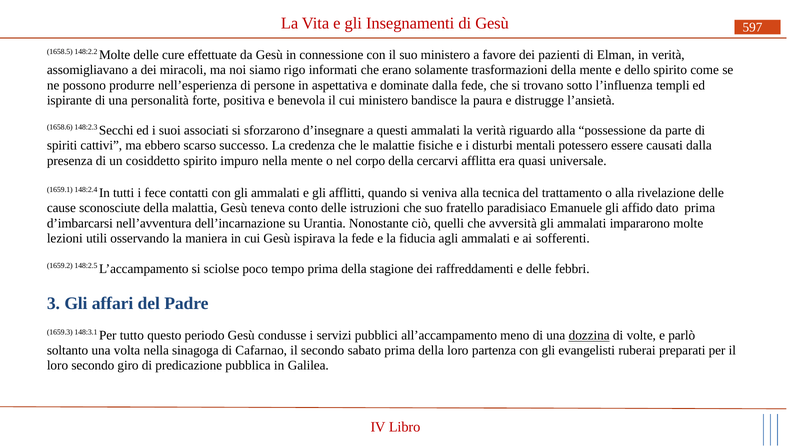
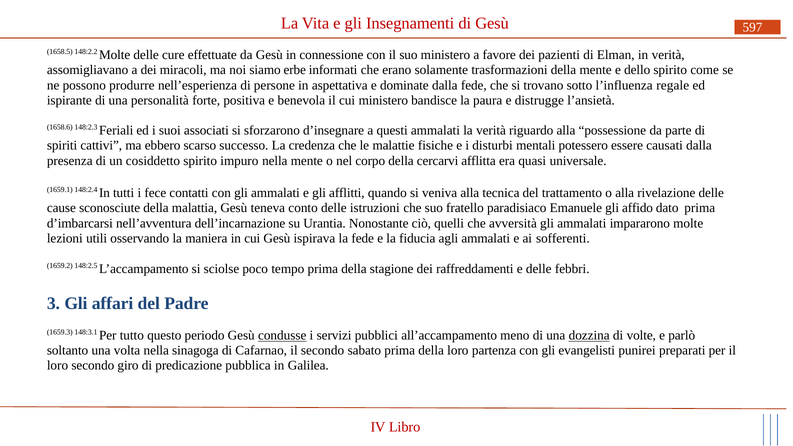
rigo: rigo -> erbe
templi: templi -> regale
Secchi: Secchi -> Feriali
condusse underline: none -> present
ruberai: ruberai -> punirei
